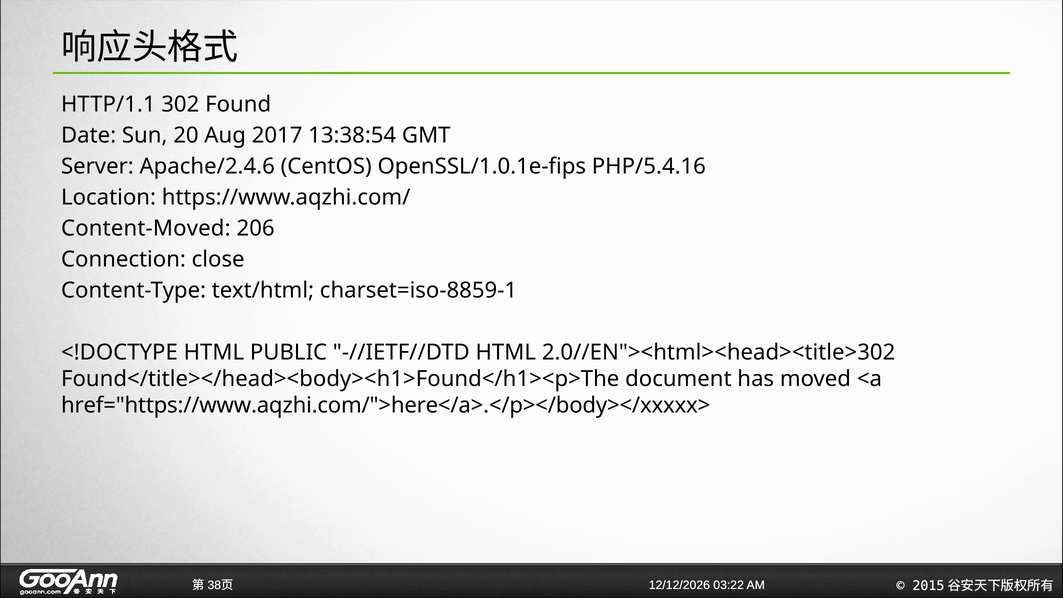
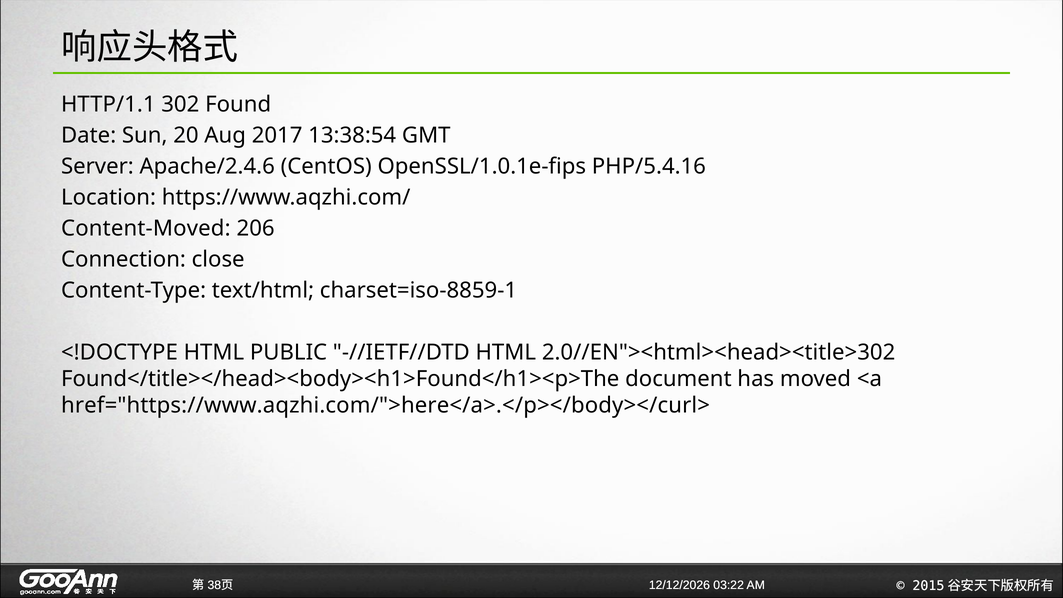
href="https://www.aqzhi.com/">here</a>.</p></body></xxxxx>: href="https://www.aqzhi.com/">here</a>.</p></body></xxxxx> -> href="https://www.aqzhi.com/">here</a>.</p></body></curl>
